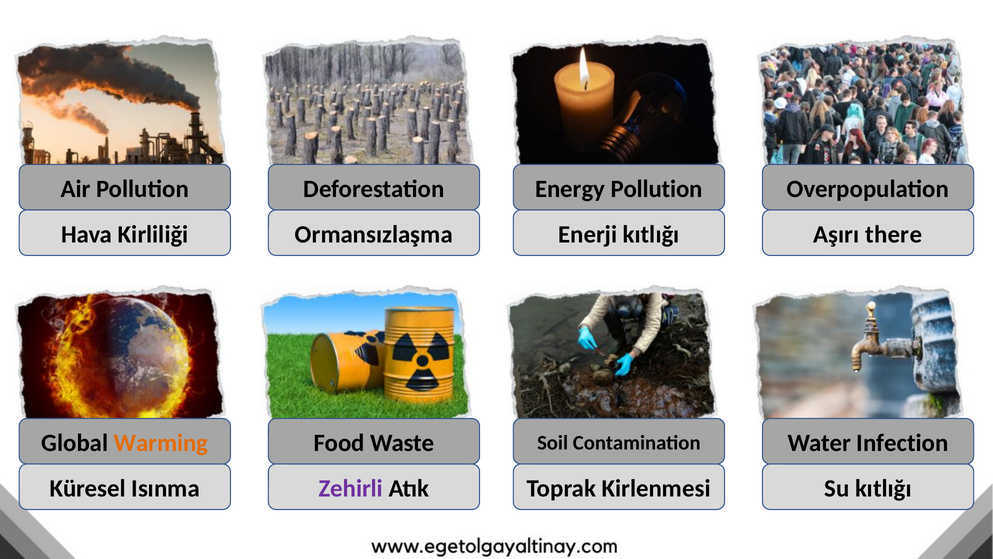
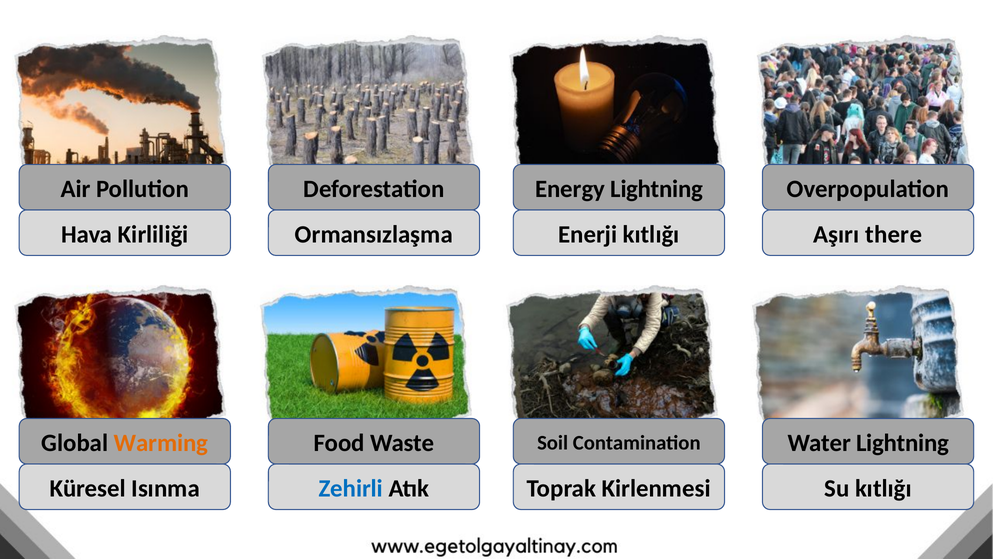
Energy Pollution: Pollution -> Lightning
Water Infection: Infection -> Lightning
Zehirli colour: purple -> blue
